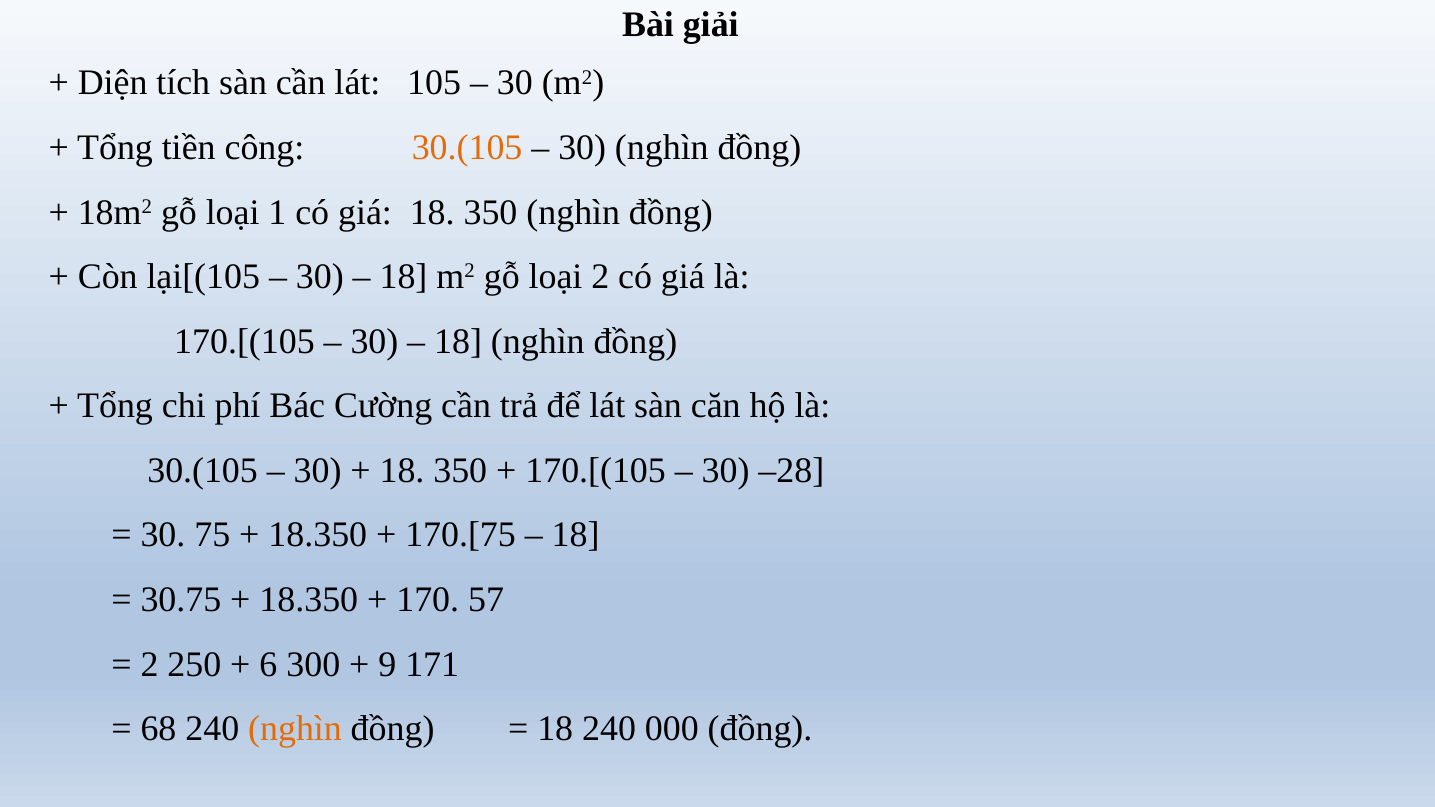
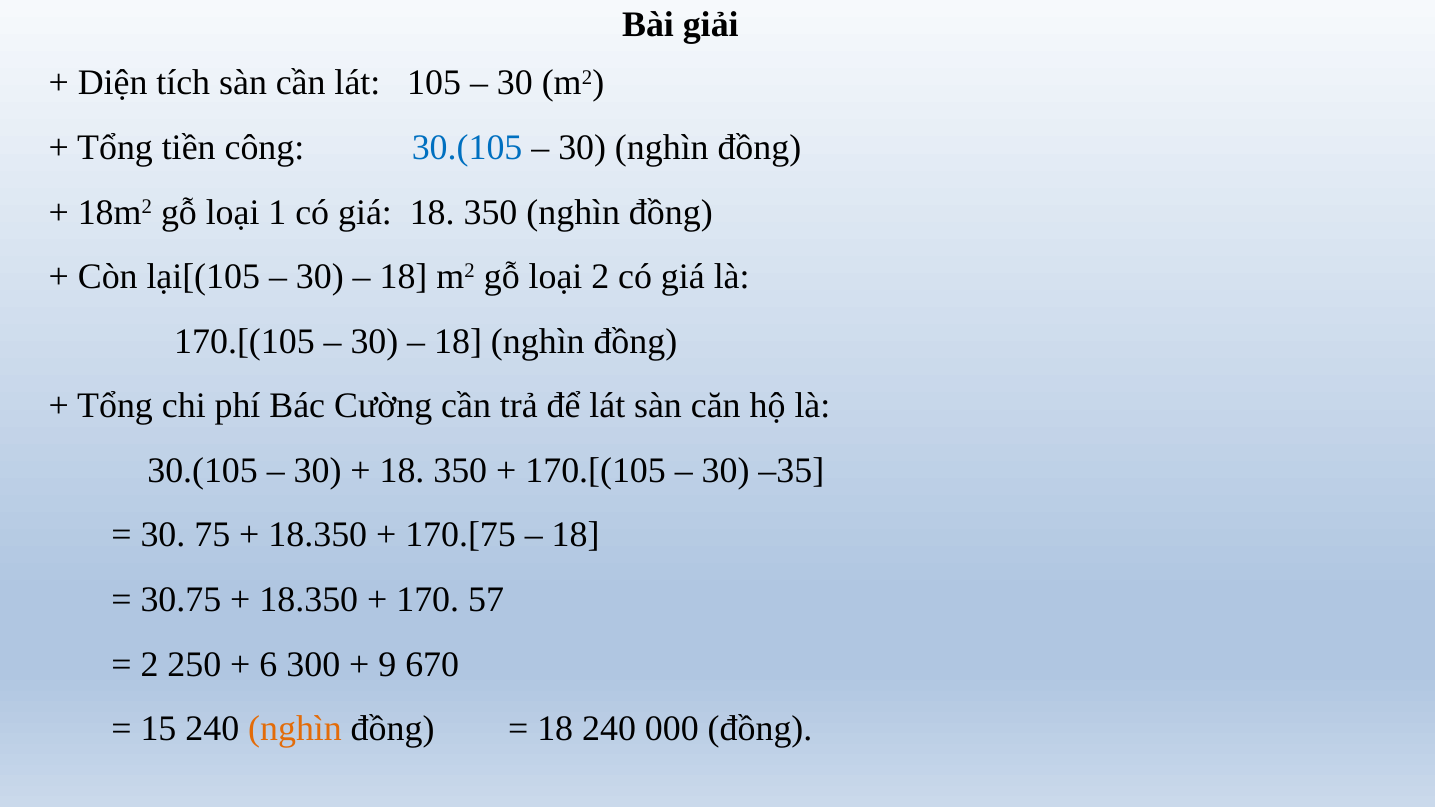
30.(105 at (467, 148) colour: orange -> blue
–28: –28 -> –35
171: 171 -> 670
68: 68 -> 15
